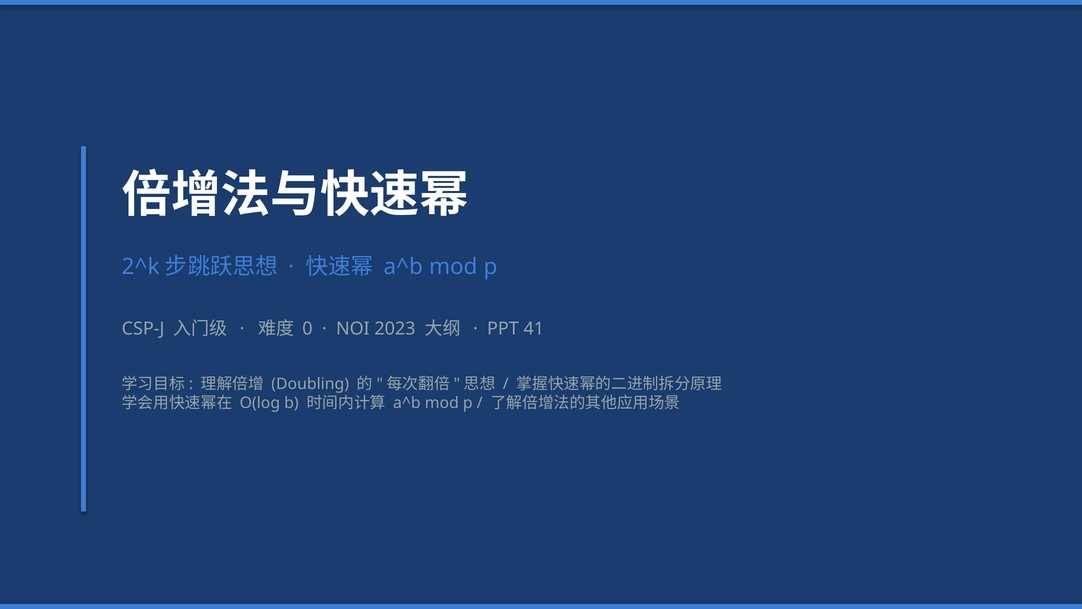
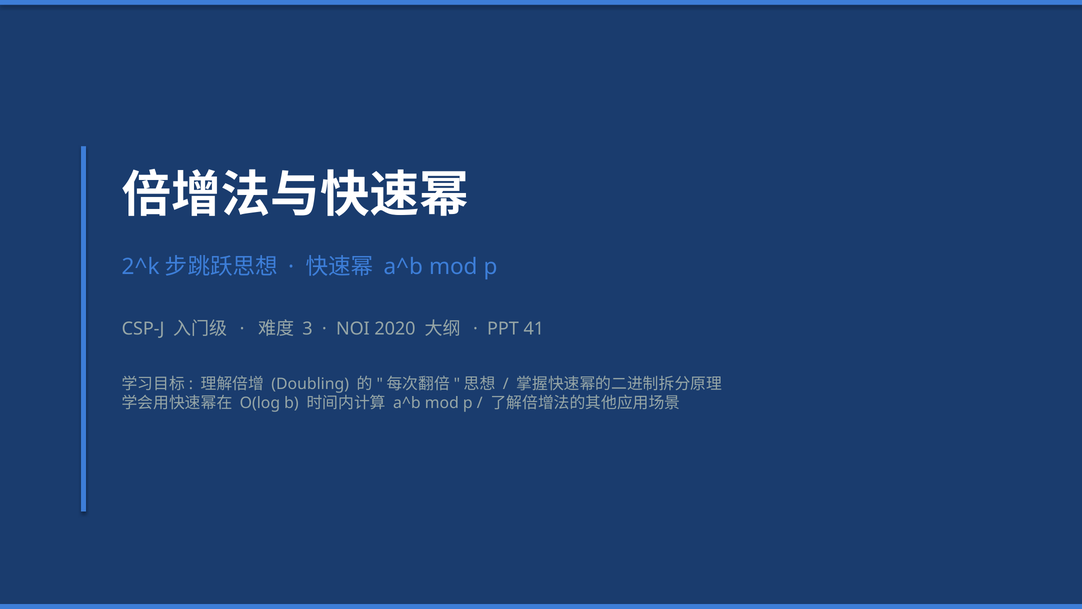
0: 0 -> 3
2023: 2023 -> 2020
